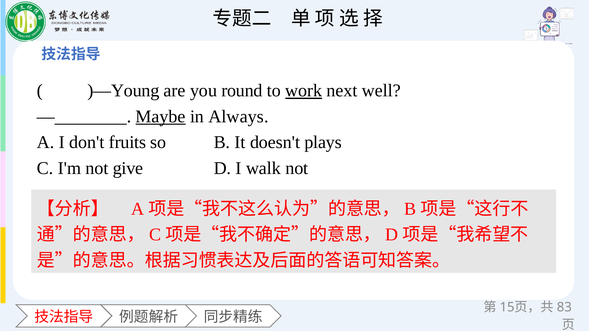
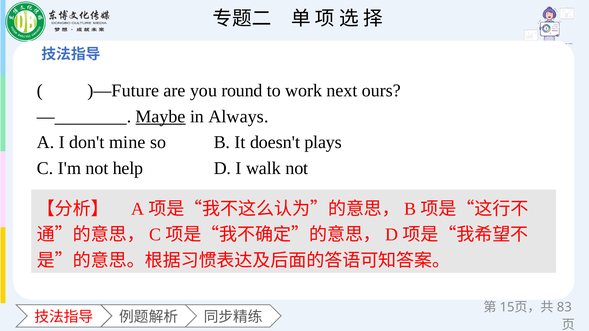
)—Young: )—Young -> )—Future
work underline: present -> none
well: well -> ours
fruits: fruits -> mine
give: give -> help
